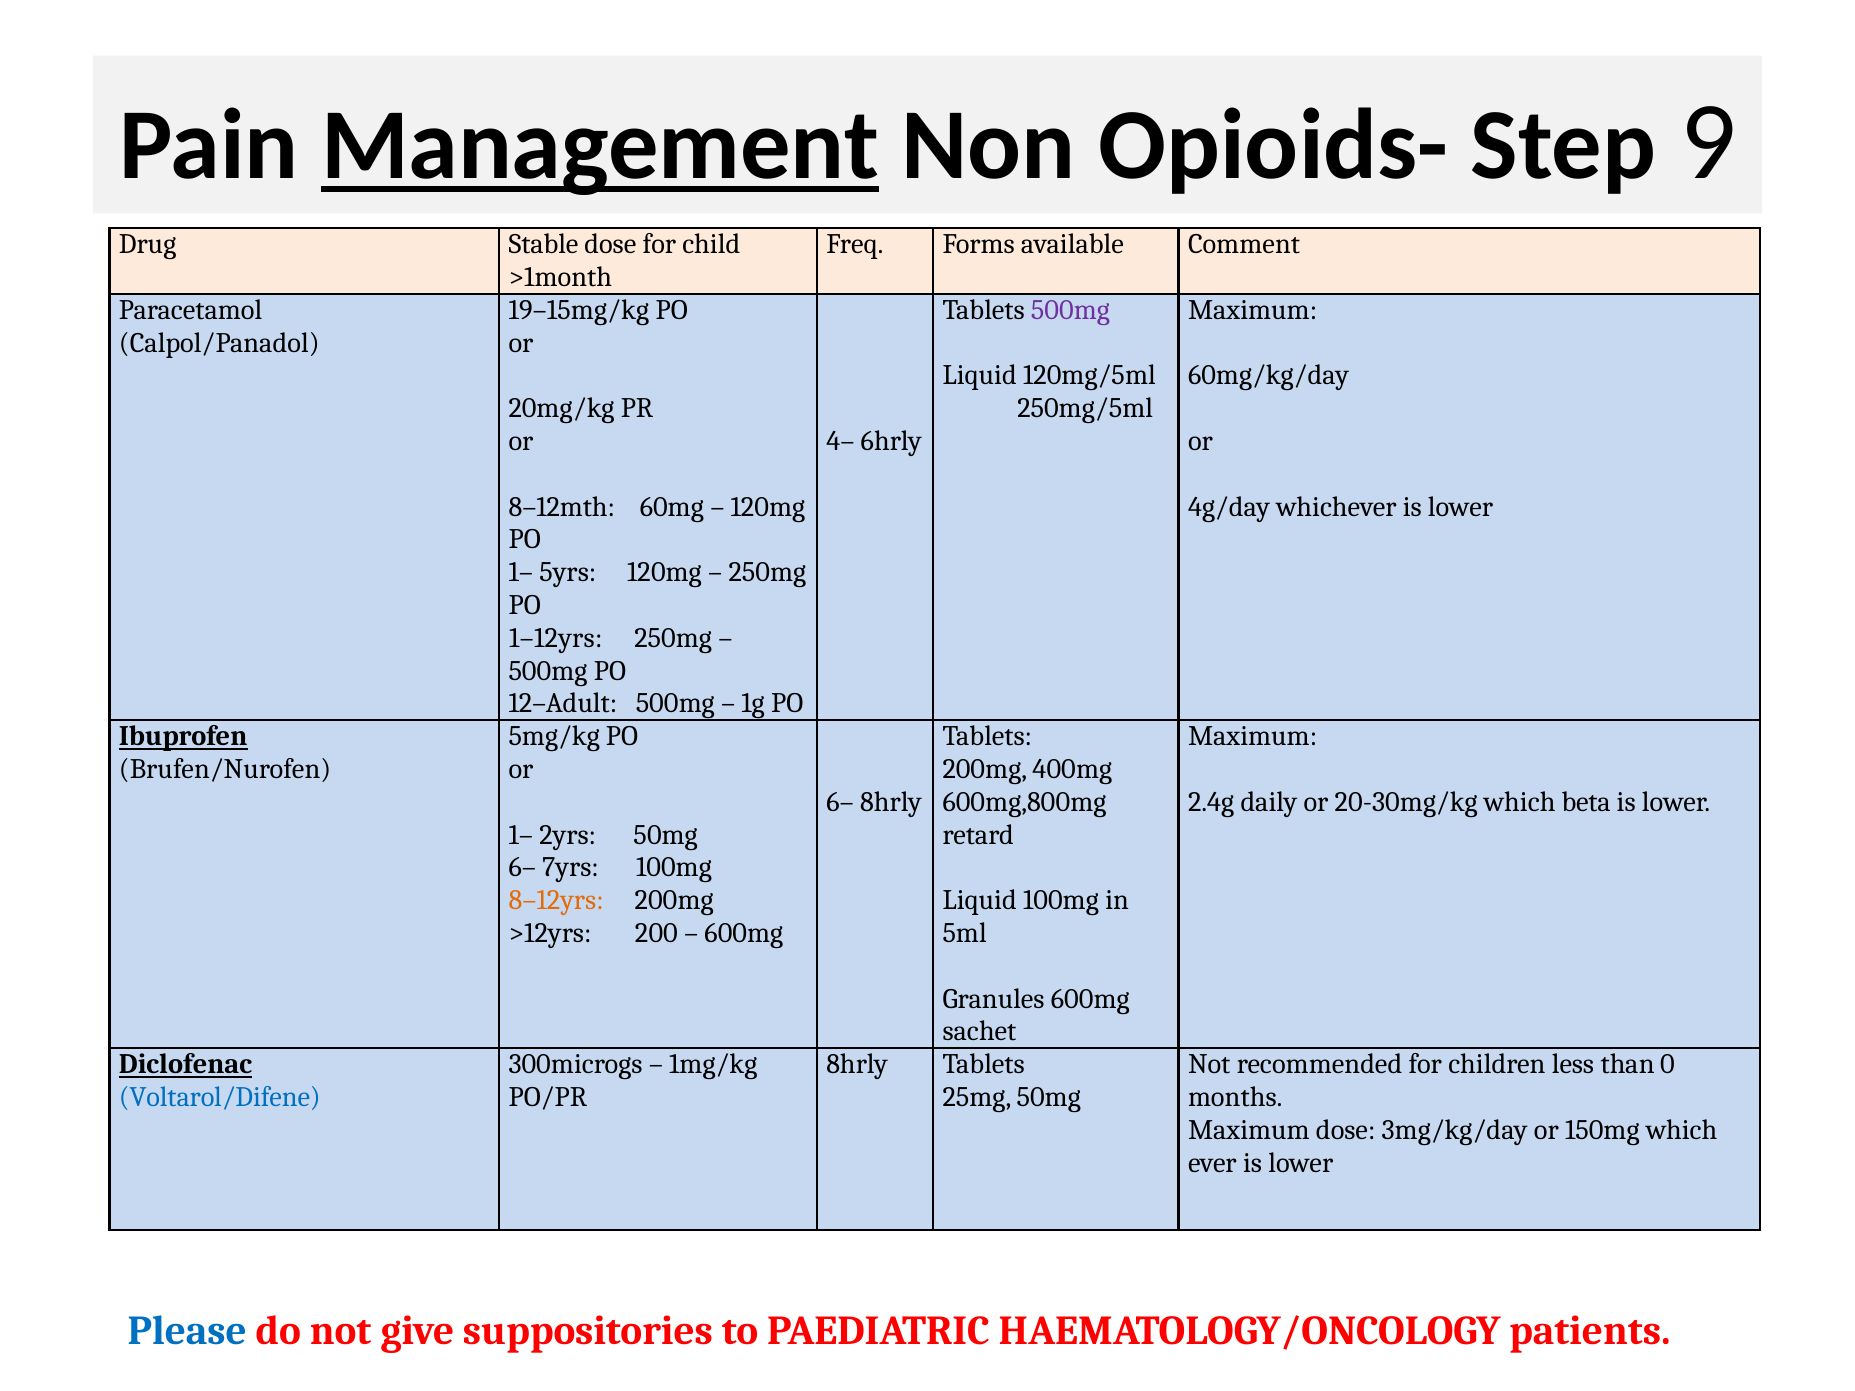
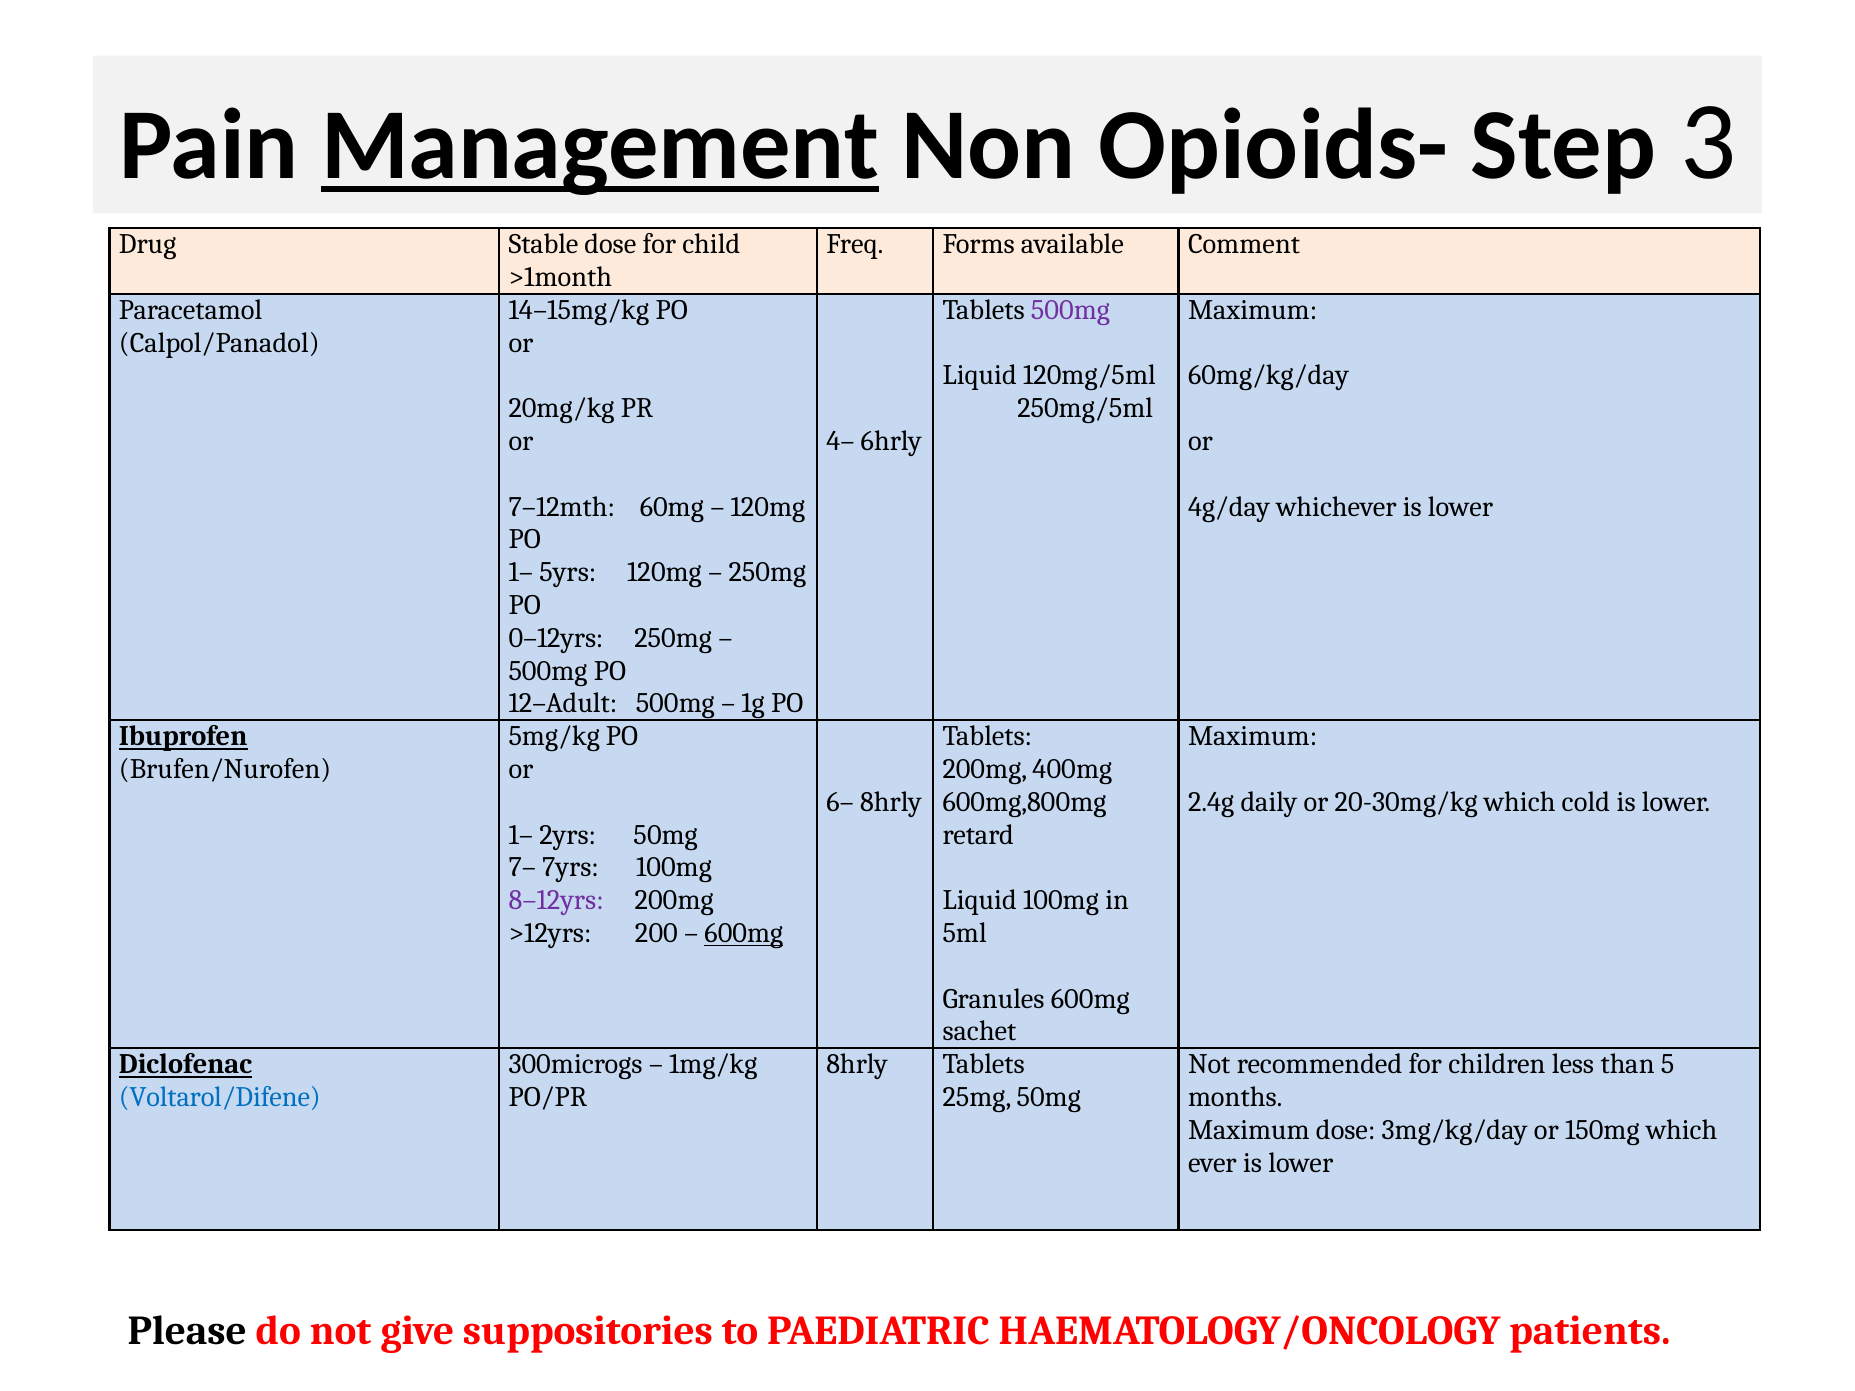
9: 9 -> 3
19–15mg/kg: 19–15mg/kg -> 14–15mg/kg
8–12mth: 8–12mth -> 7–12mth
1–12yrs: 1–12yrs -> 0–12yrs
beta: beta -> cold
6– at (522, 868): 6– -> 7–
8–12yrs colour: orange -> purple
600mg at (744, 933) underline: none -> present
0: 0 -> 5
Please colour: blue -> black
